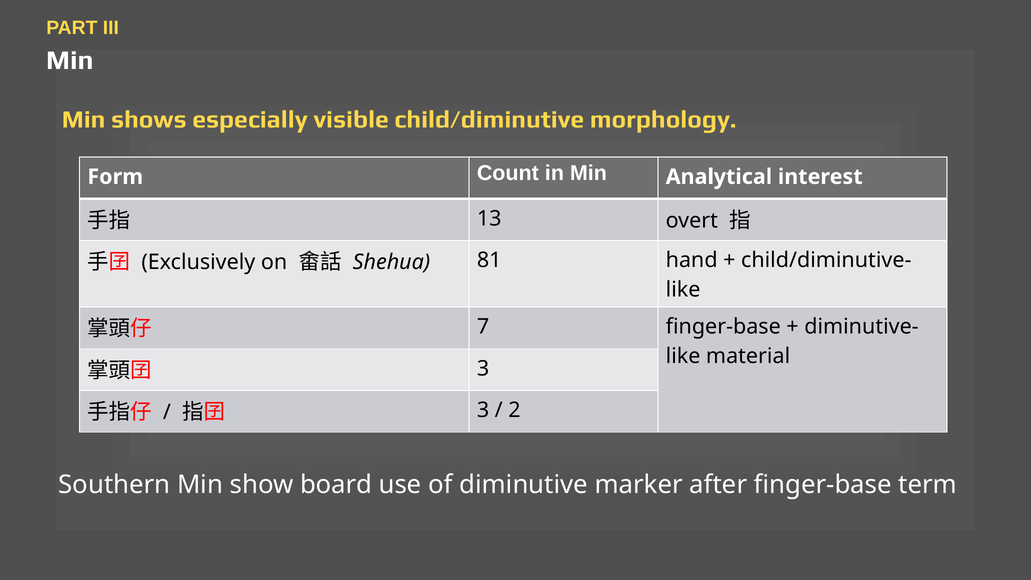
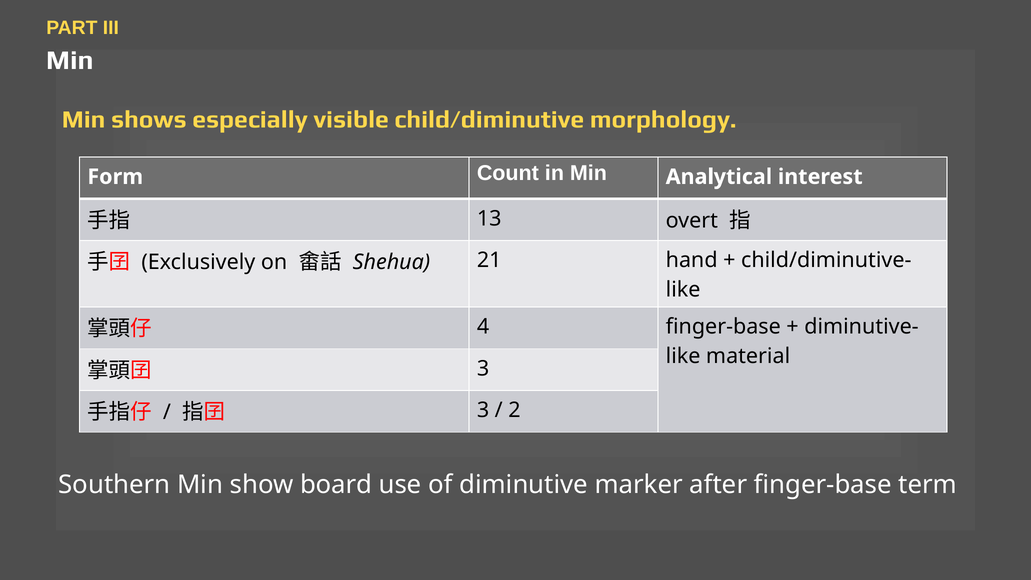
81: 81 -> 21
7: 7 -> 4
